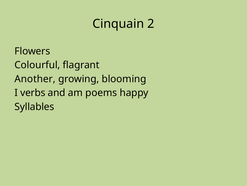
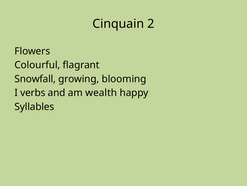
Another: Another -> Snowfall
poems: poems -> wealth
